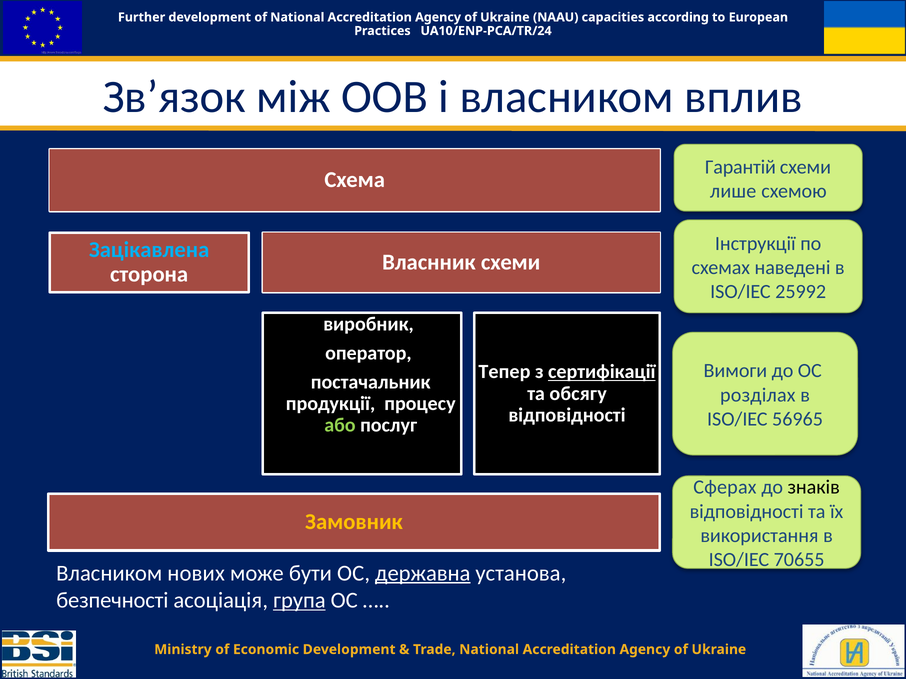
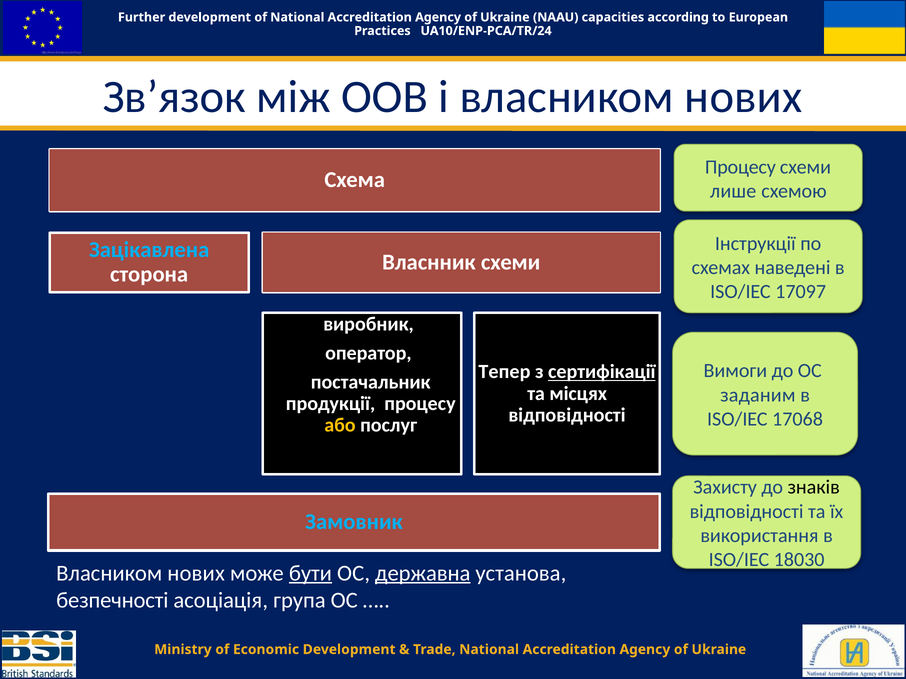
і власником вплив: вплив -> нових
Гарантій at (740, 167): Гарантій -> Процесу
25992: 25992 -> 17097
обсягу: обсягу -> місцях
розділах: розділах -> заданим
56965: 56965 -> 17068
або colour: light green -> yellow
Сферах: Сферах -> Захисту
Замовник colour: yellow -> light blue
70655: 70655 -> 18030
бути underline: none -> present
група underline: present -> none
